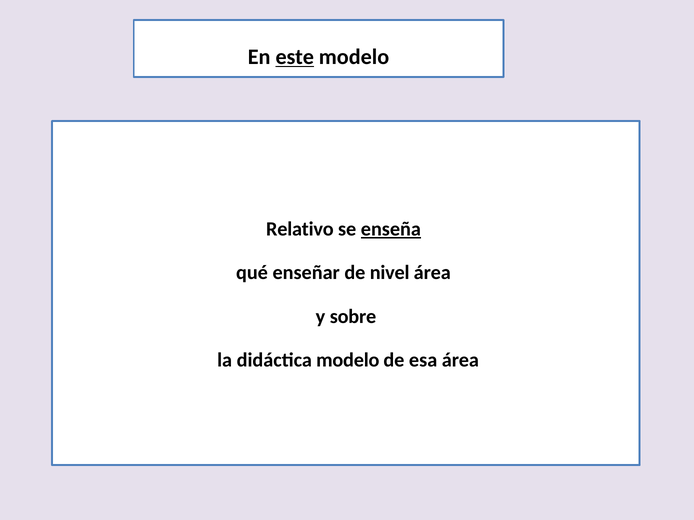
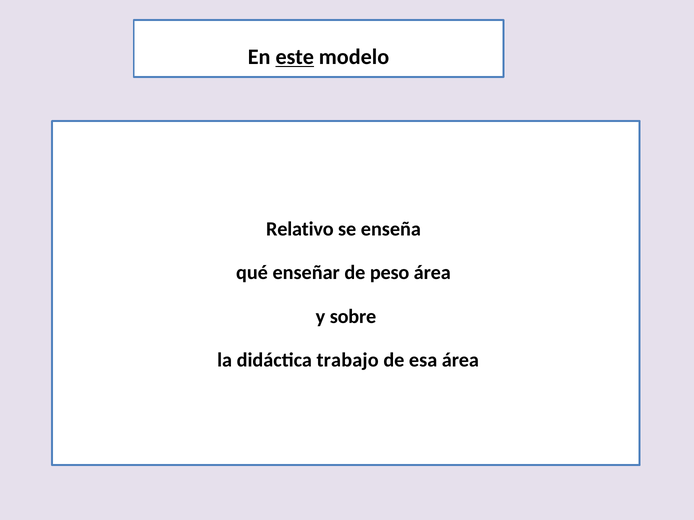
enseña underline: present -> none
nivel: nivel -> peso
didáctica modelo: modelo -> trabajo
